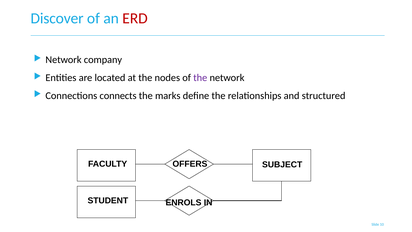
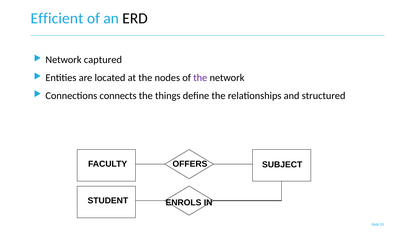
Discover: Discover -> Efficient
ERD colour: red -> black
company: company -> captured
marks: marks -> things
